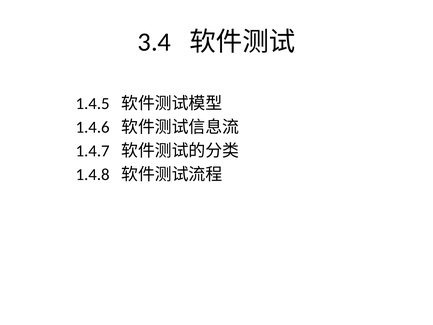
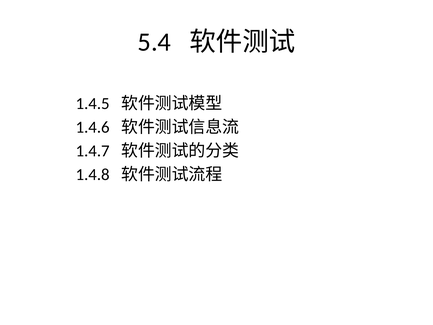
3.4: 3.4 -> 5.4
